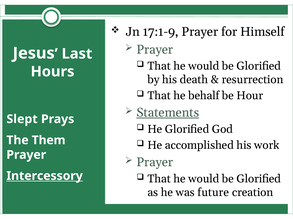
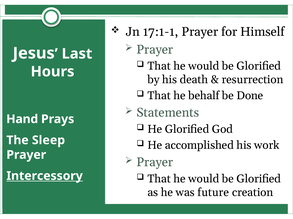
17:1-9: 17:1-9 -> 17:1-1
Hour: Hour -> Done
Statements underline: present -> none
Slept: Slept -> Hand
Them: Them -> Sleep
